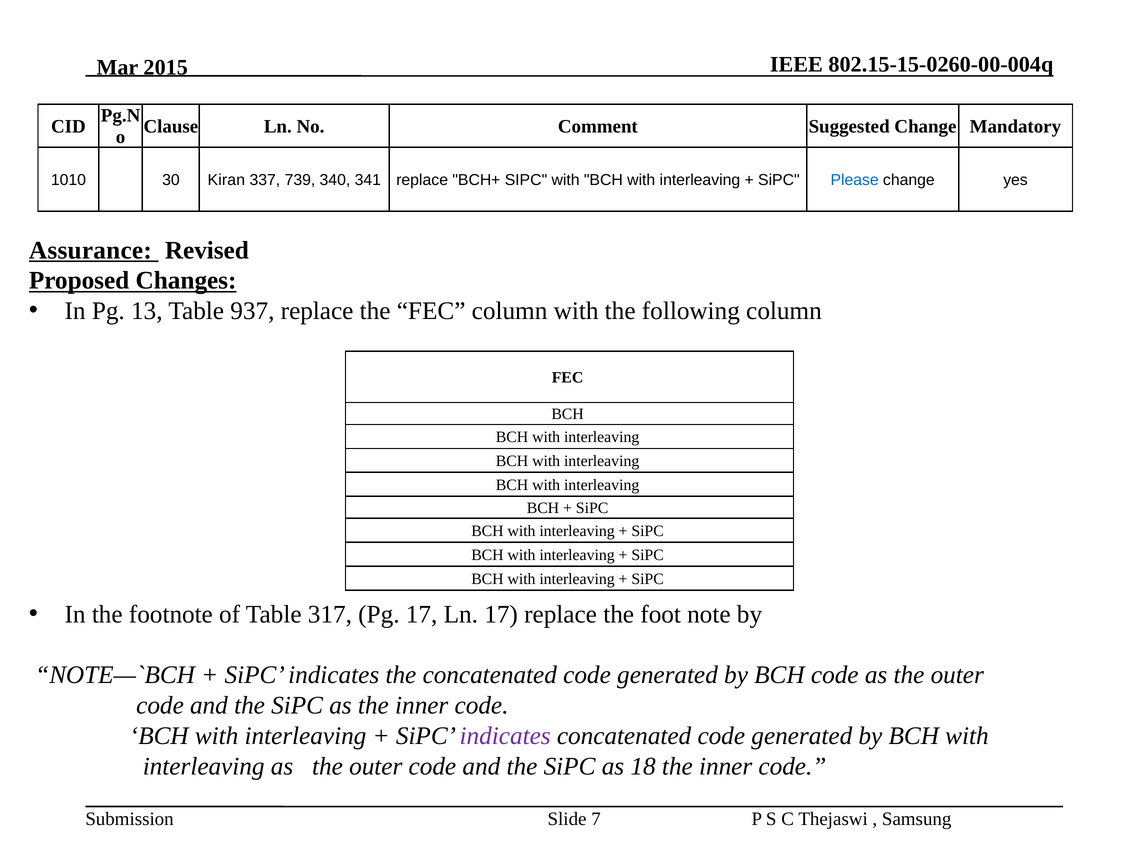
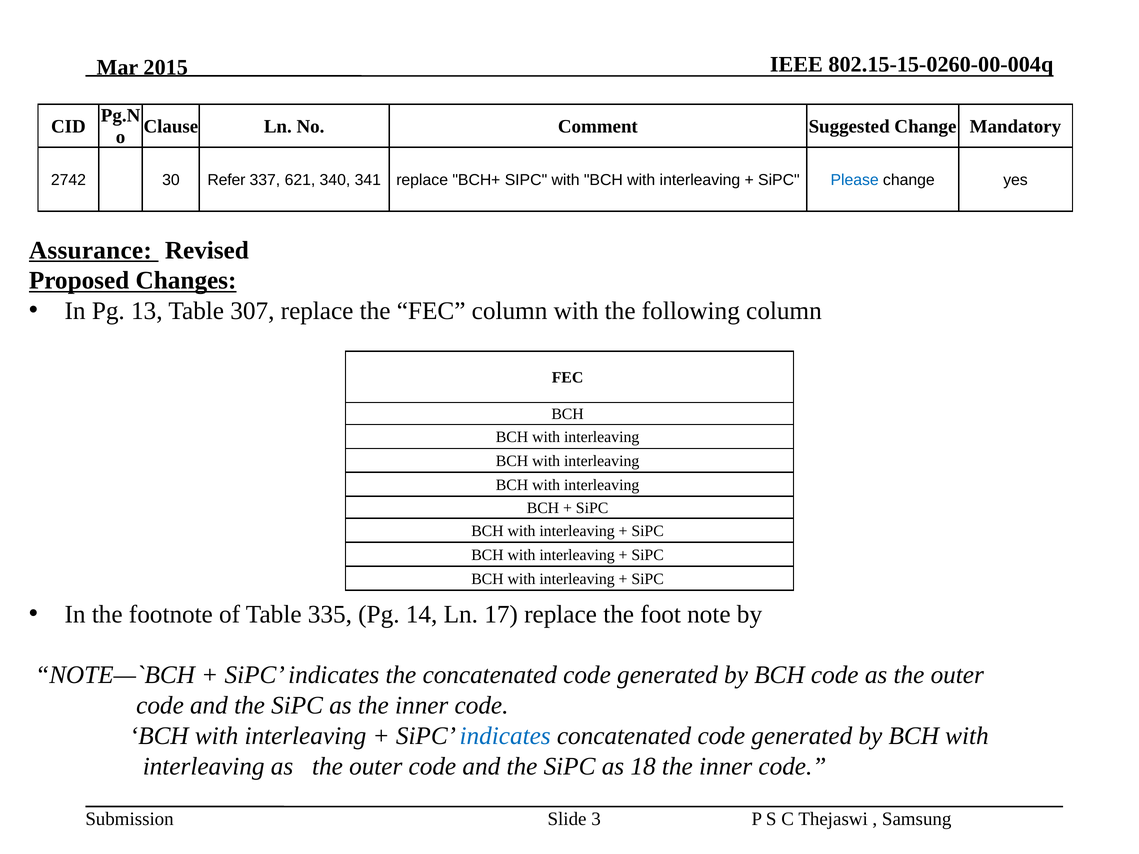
1010: 1010 -> 2742
Kiran: Kiran -> Refer
739: 739 -> 621
937: 937 -> 307
317: 317 -> 335
Pg 17: 17 -> 14
indicates at (505, 736) colour: purple -> blue
7: 7 -> 3
